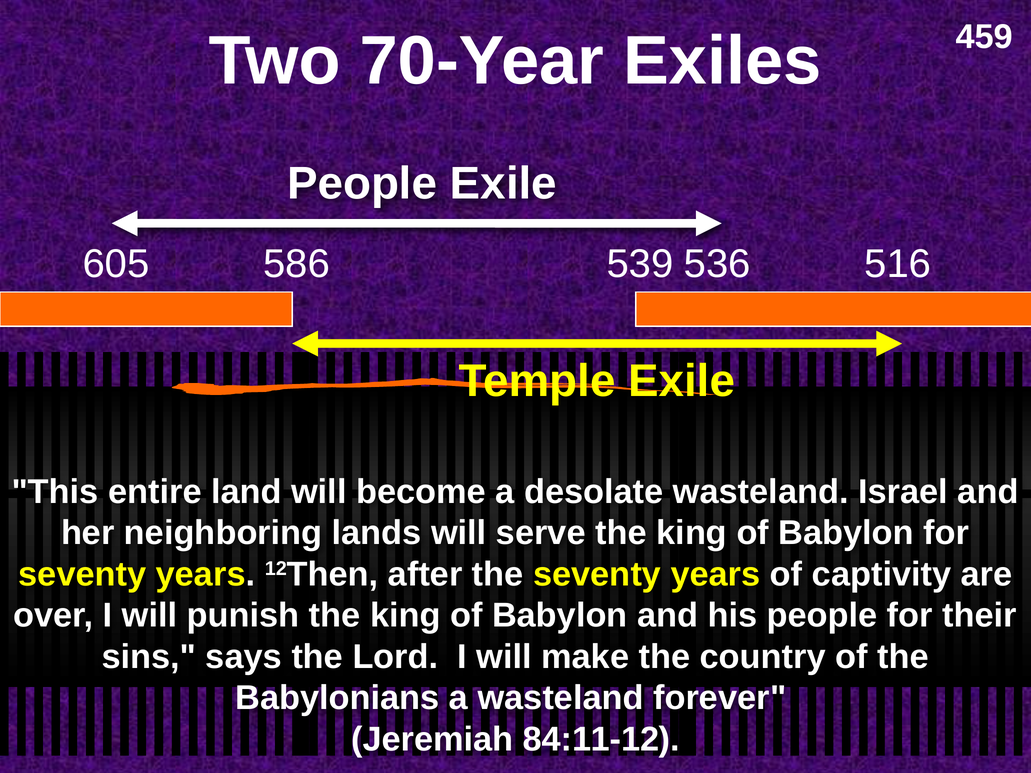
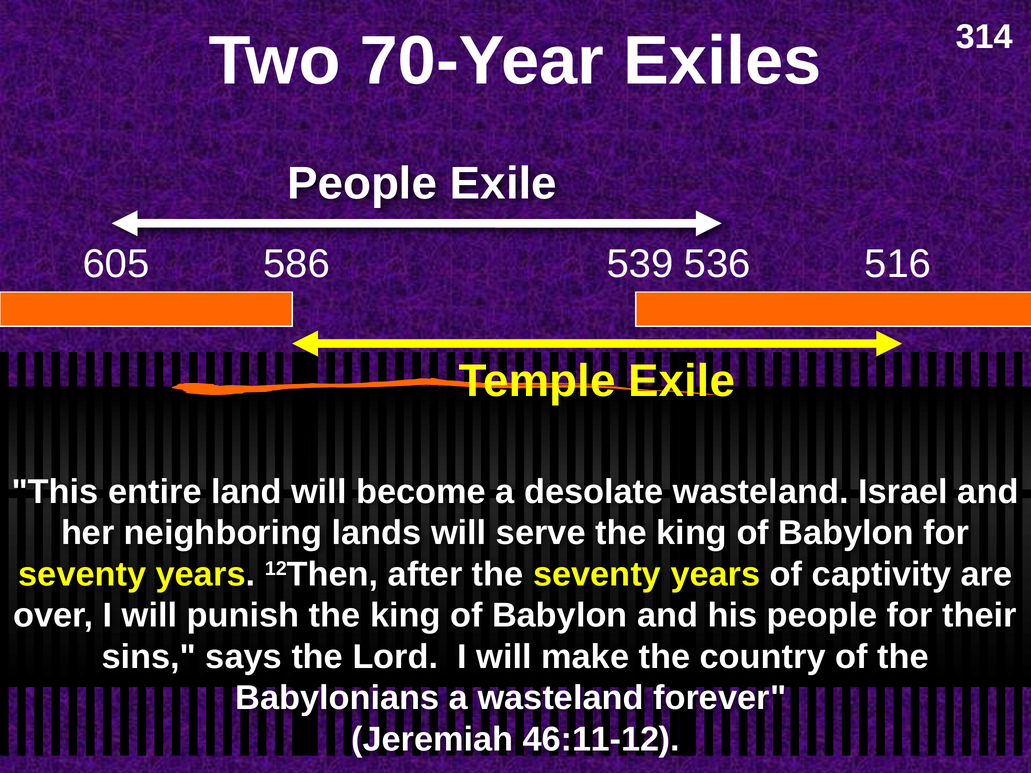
459: 459 -> 314
84:11-12: 84:11-12 -> 46:11-12
